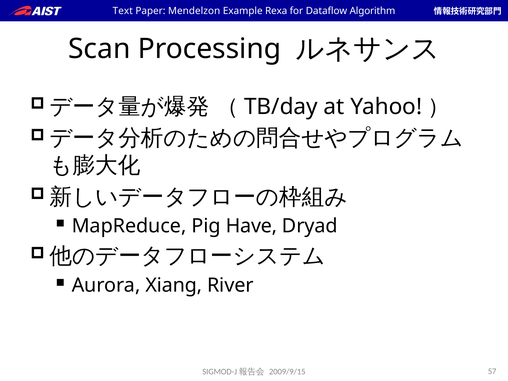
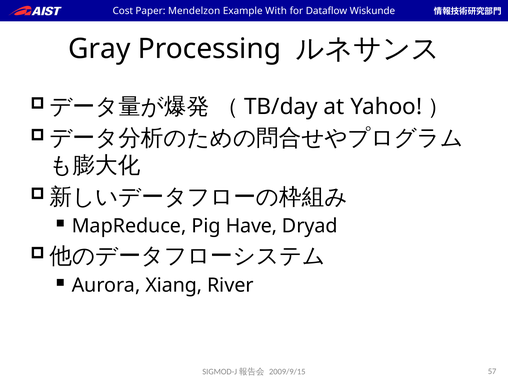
Text: Text -> Cost
Rexa: Rexa -> With
Algorithm: Algorithm -> Wiskunde
Scan: Scan -> Gray
